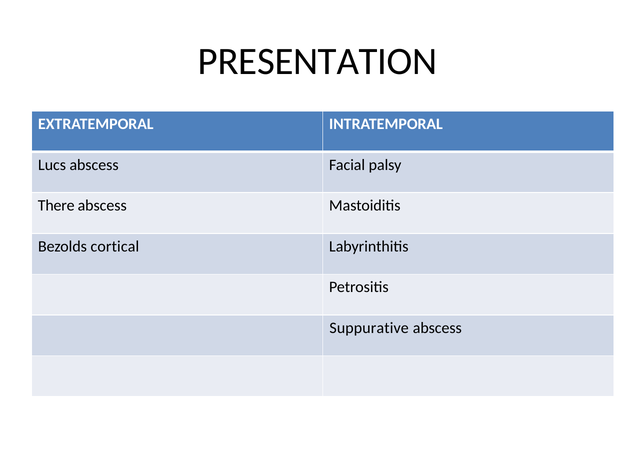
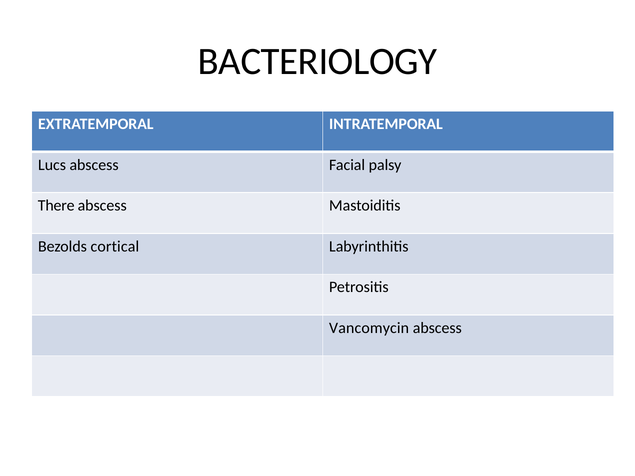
PRESENTATION: PRESENTATION -> BACTERIOLOGY
Suppurative: Suppurative -> Vancomycin
